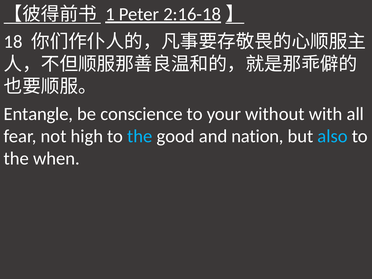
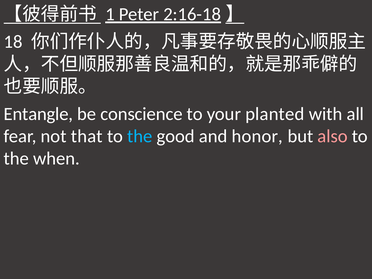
without: without -> planted
high: high -> that
nation: nation -> honor
also colour: light blue -> pink
